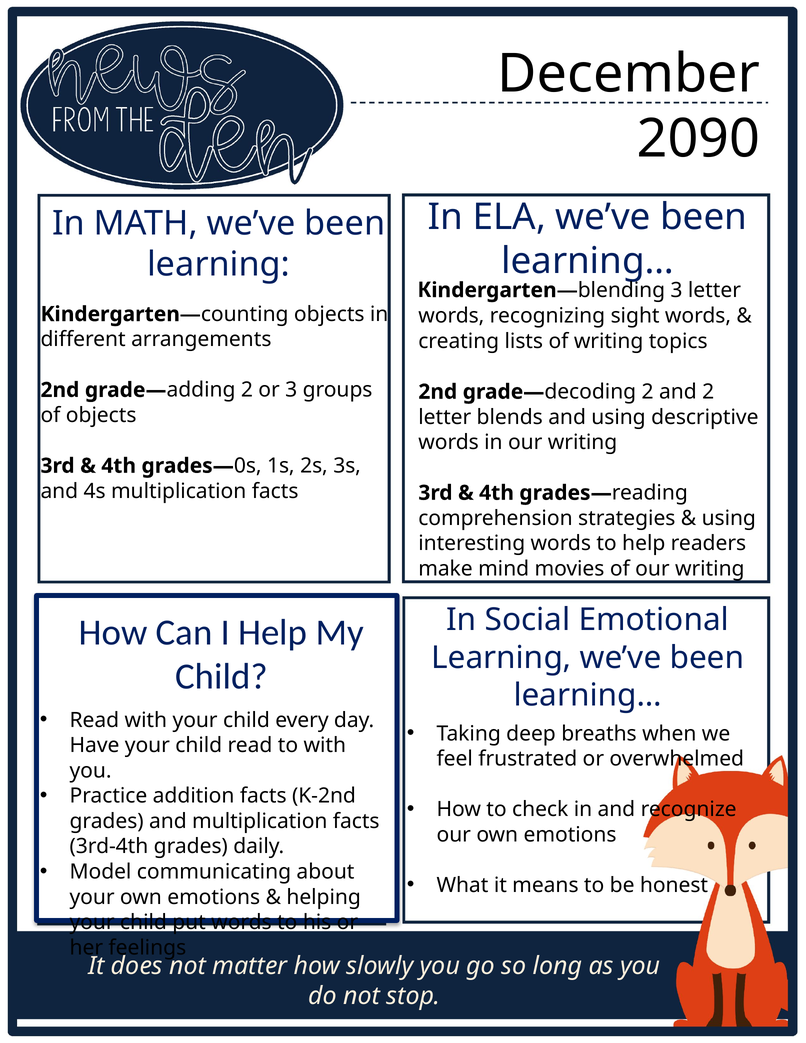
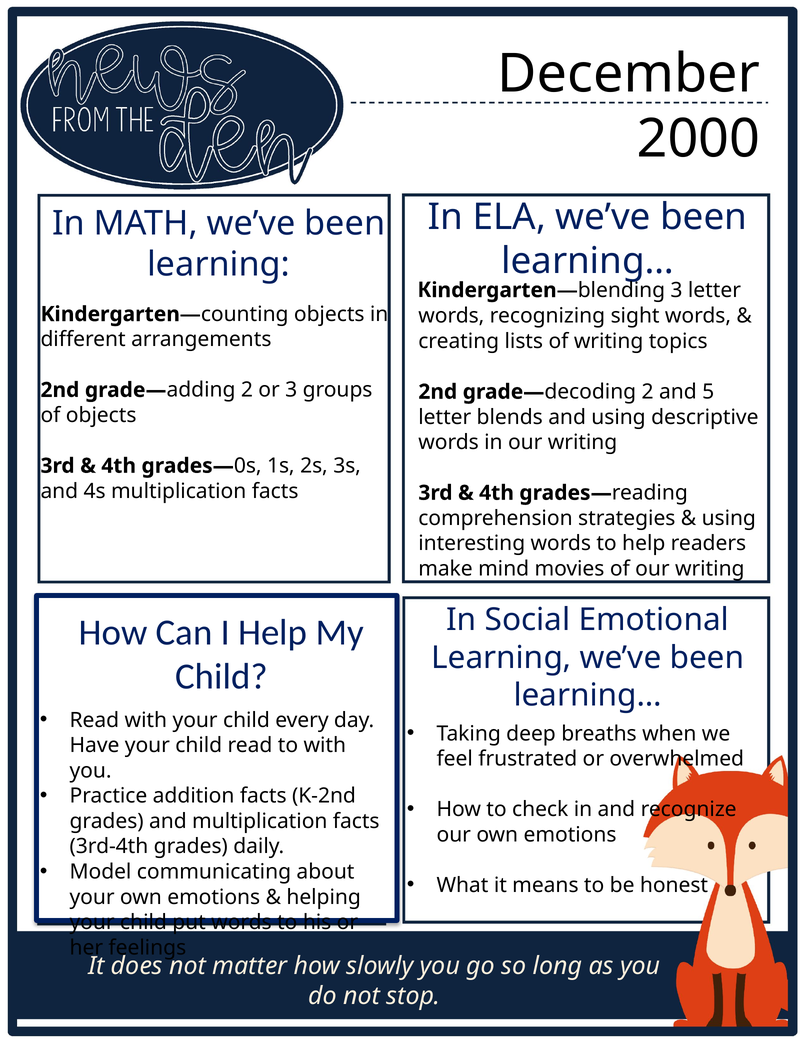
2090: 2090 -> 2000
and 2: 2 -> 5
